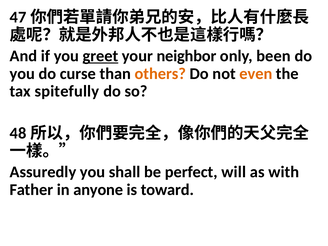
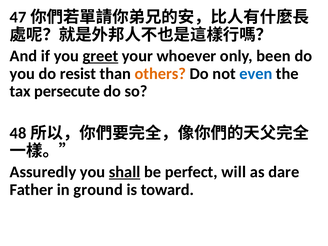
neighbor: neighbor -> whoever
curse: curse -> resist
even colour: orange -> blue
spitefully: spitefully -> persecute
shall underline: none -> present
with: with -> dare
anyone: anyone -> ground
